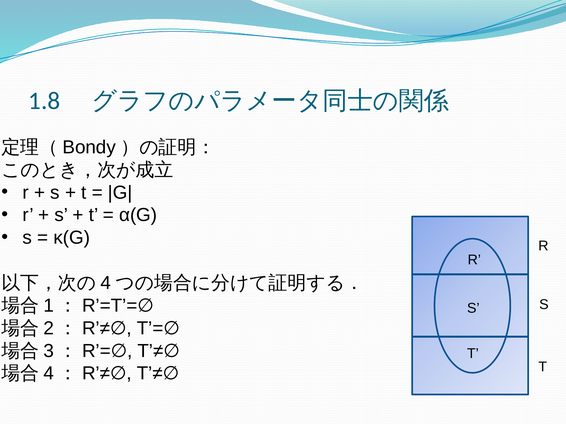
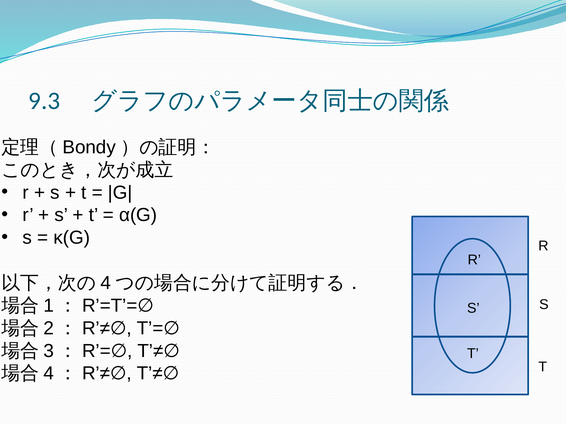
1.8: 1.8 -> 9.3
